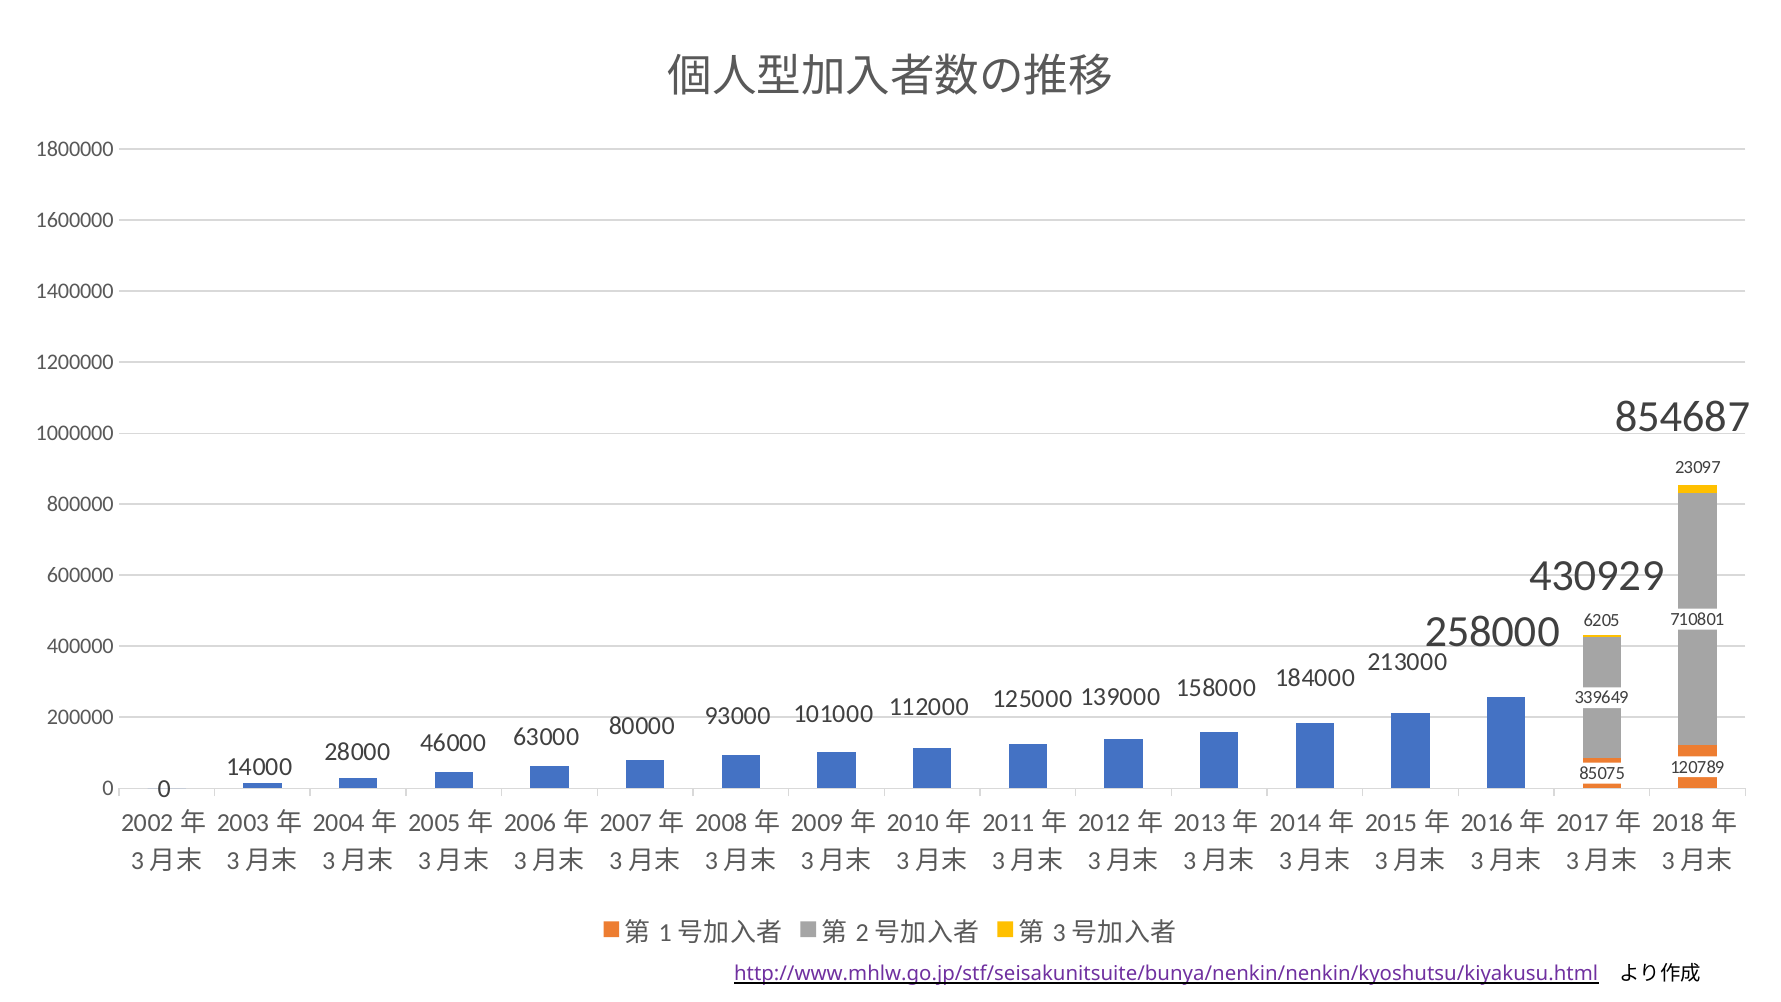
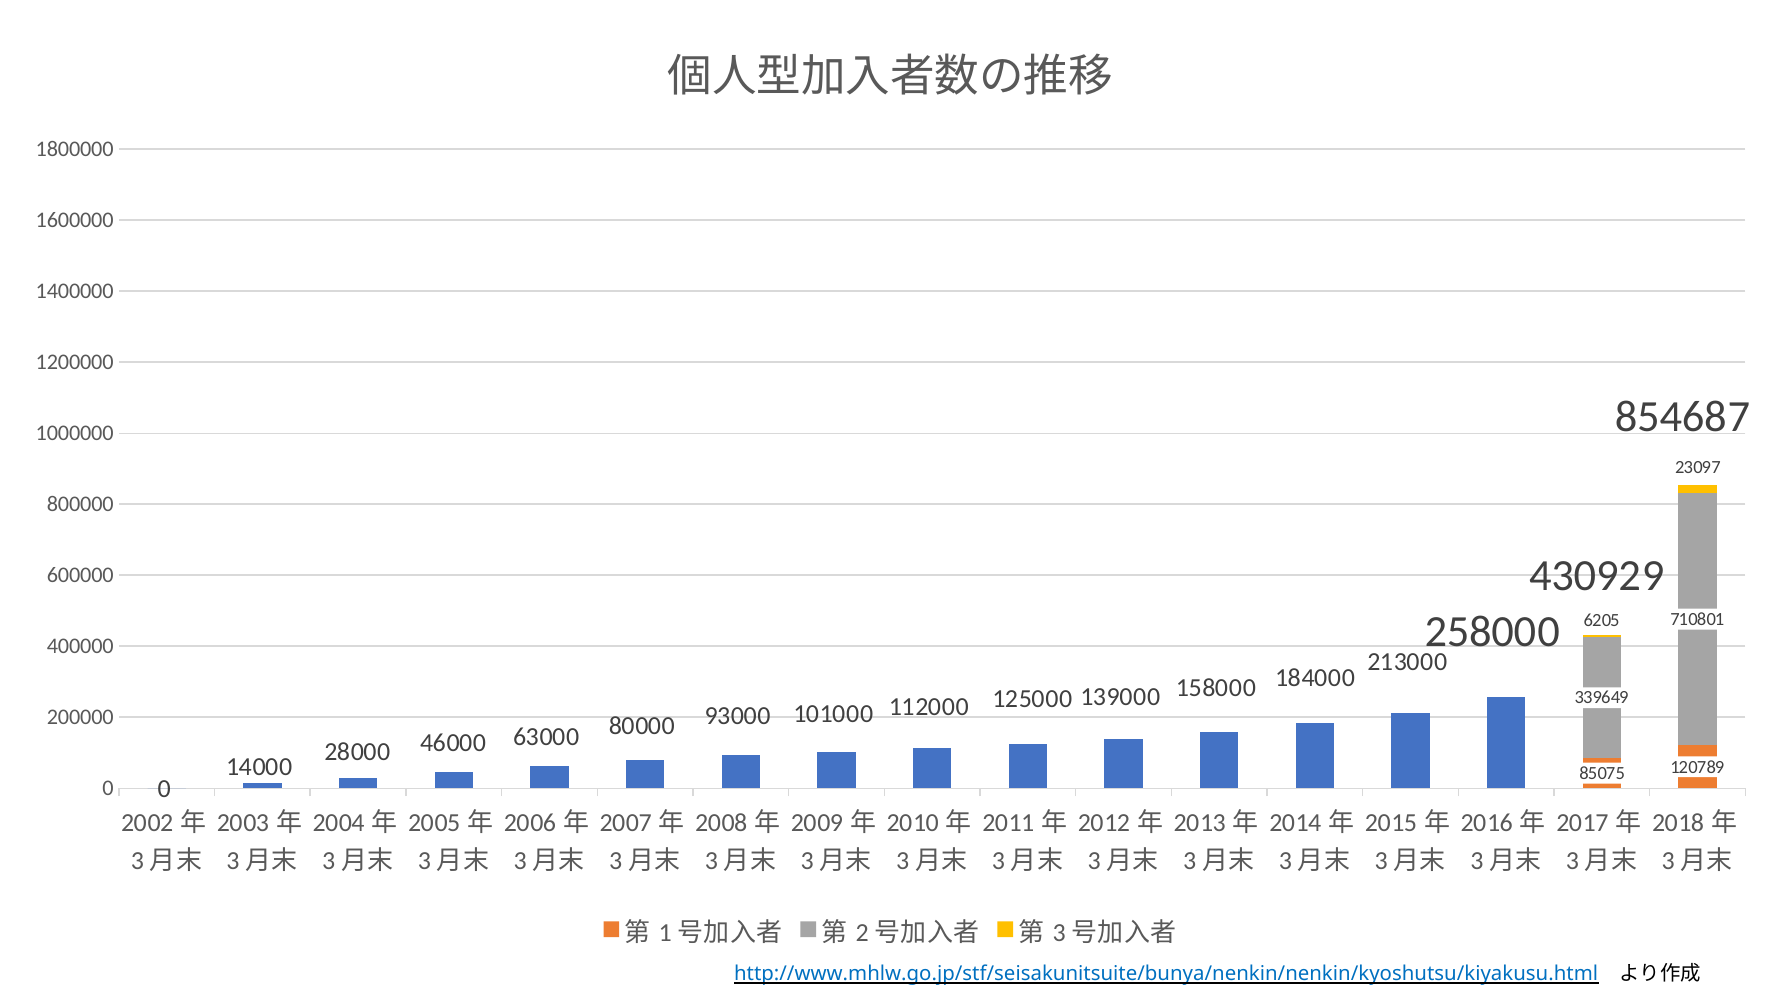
http://www.mhlw.go.jp/stf/seisakunitsuite/bunya/nenkin/nenkin/kyoshutsu/kiyakusu.html colour: purple -> blue
